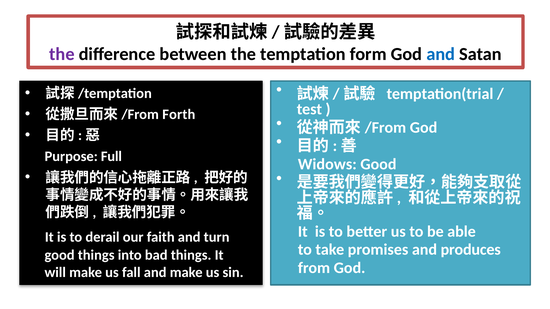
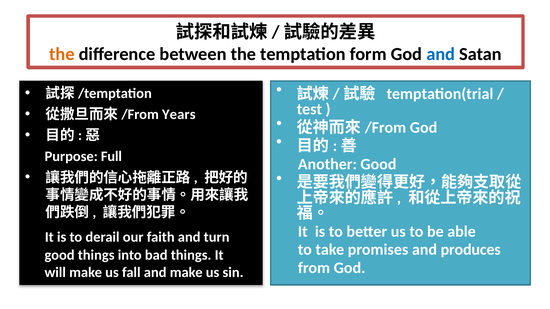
the at (62, 54) colour: purple -> orange
Forth: Forth -> Years
Widows: Widows -> Another
